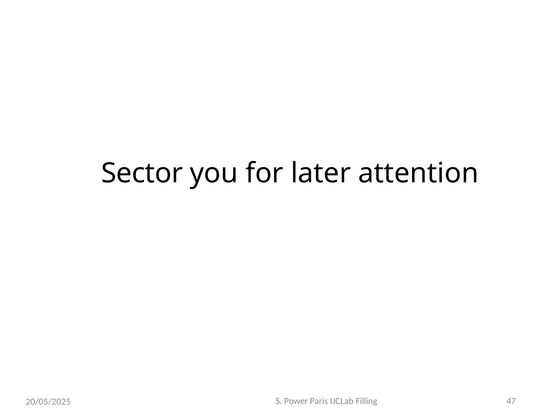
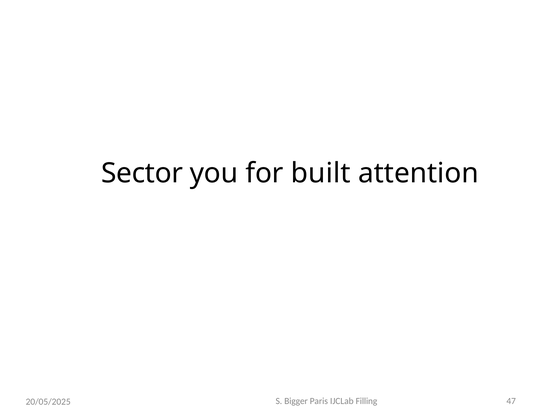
later: later -> built
Power: Power -> Bigger
